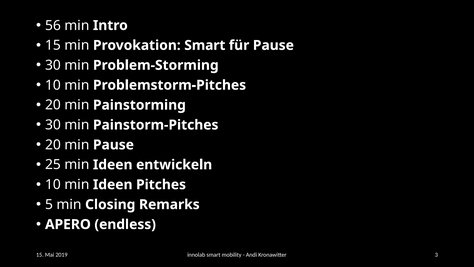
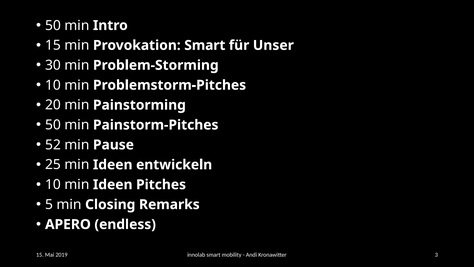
56 at (53, 25): 56 -> 50
für Pause: Pause -> Unser
30 at (53, 125): 30 -> 50
20 at (53, 145): 20 -> 52
